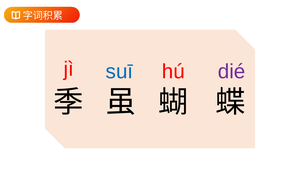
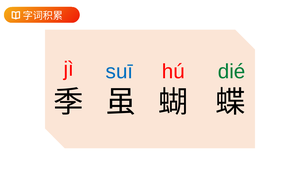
dié colour: purple -> green
